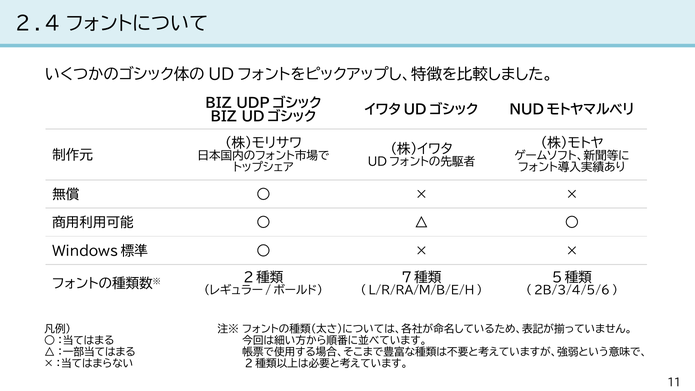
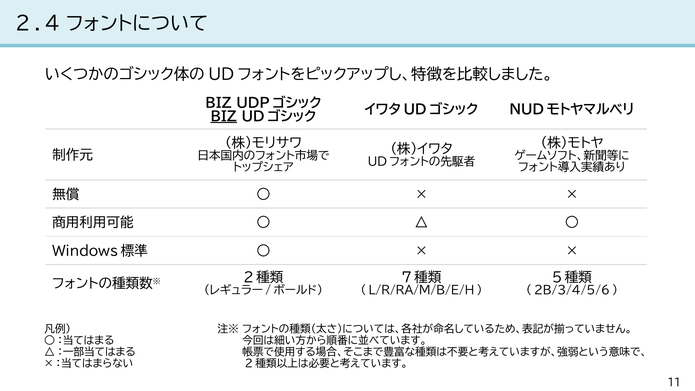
BIZ at (224, 117) underline: none -> present
